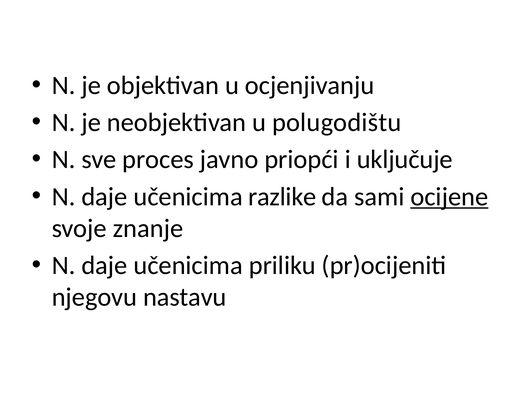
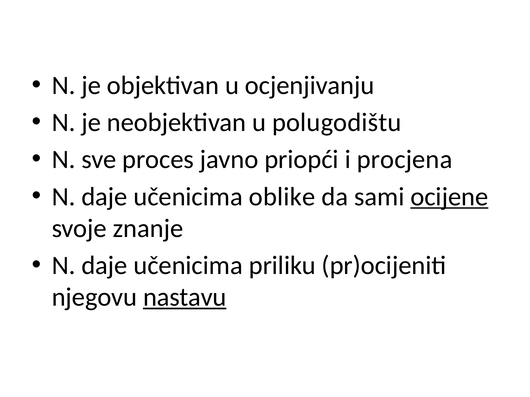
uključuje: uključuje -> procjena
razlike: razlike -> oblike
nastavu underline: none -> present
